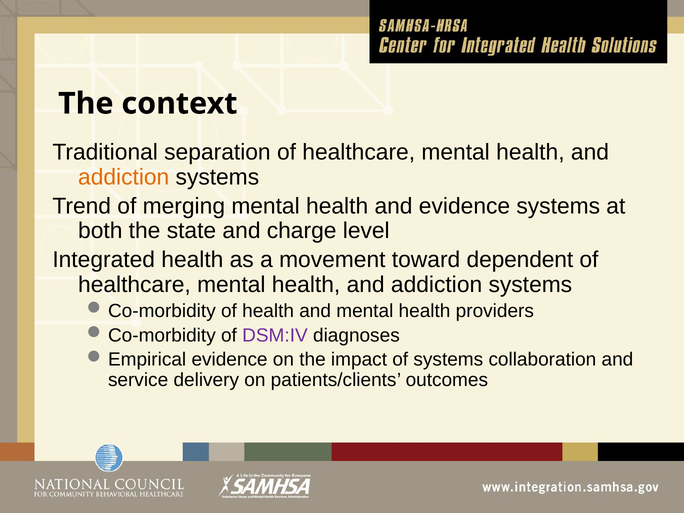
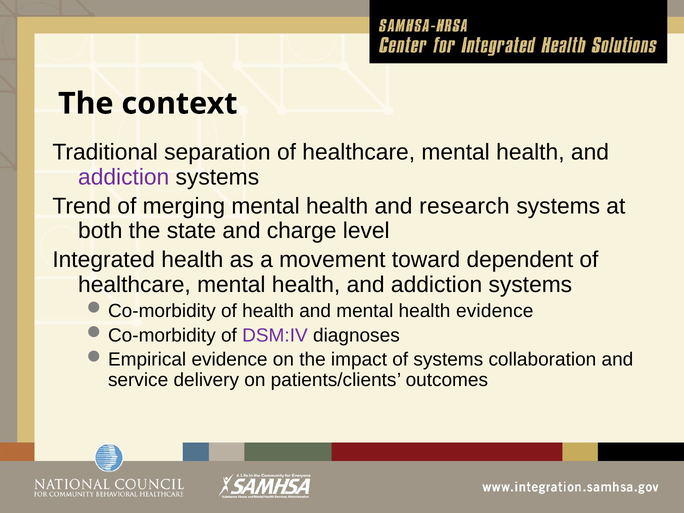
addiction at (124, 177) colour: orange -> purple
and evidence: evidence -> research
health providers: providers -> evidence
